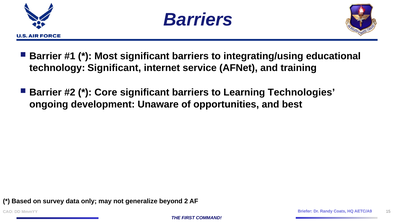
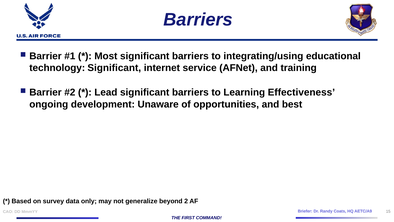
Core: Core -> Lead
Technologies: Technologies -> Effectiveness
